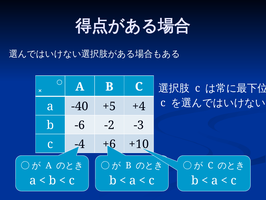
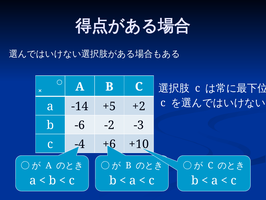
-40: -40 -> -14
+4: +4 -> +2
